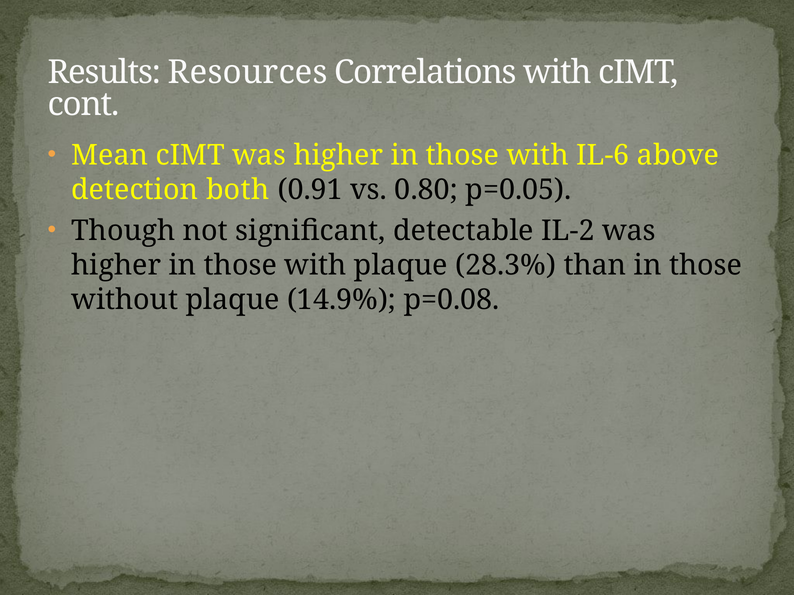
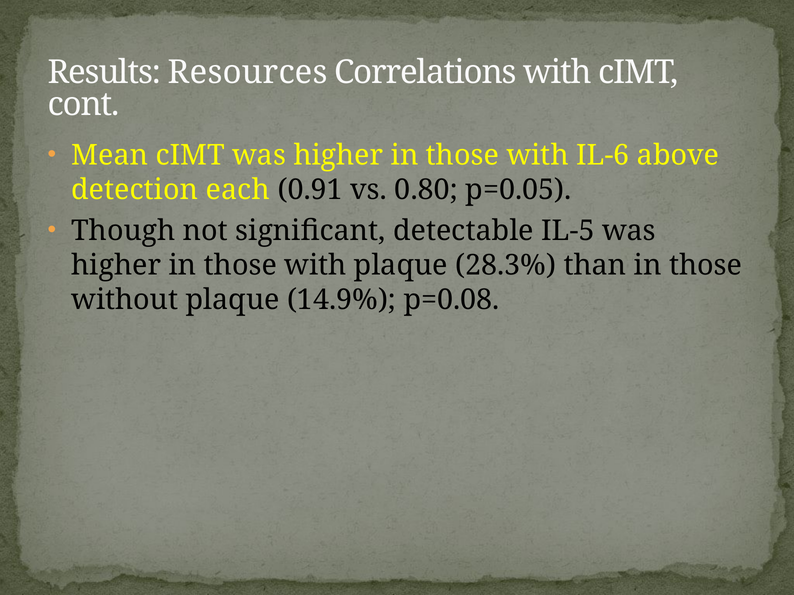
both: both -> each
IL-2: IL-2 -> IL-5
